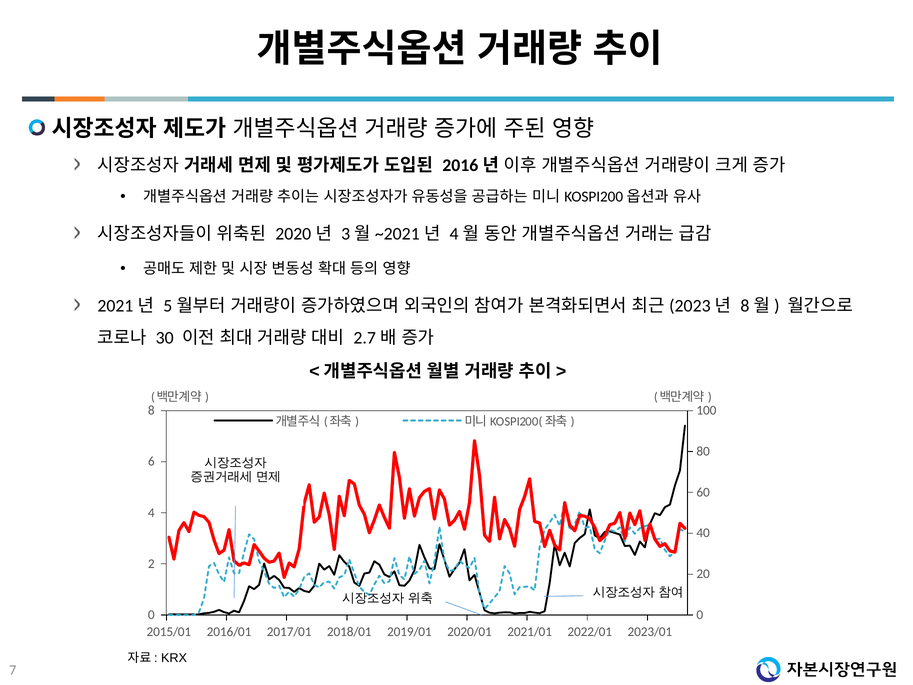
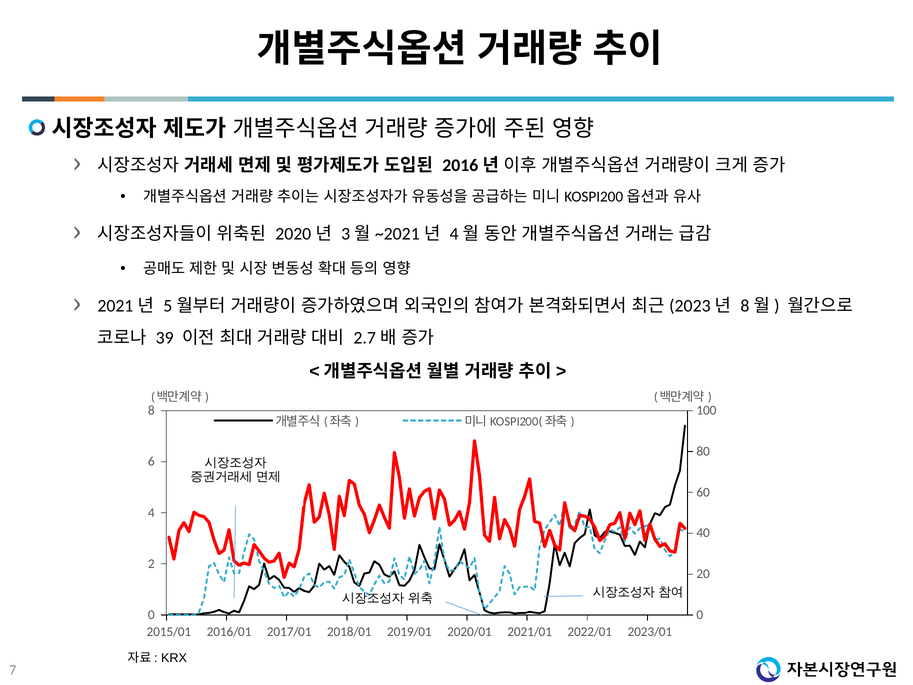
30: 30 -> 39
